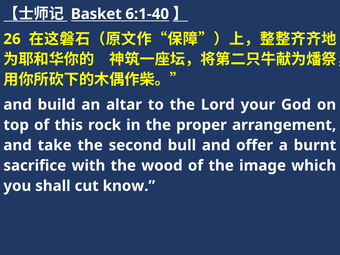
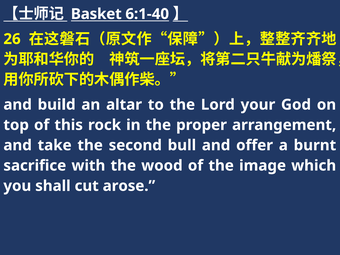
know: know -> arose
